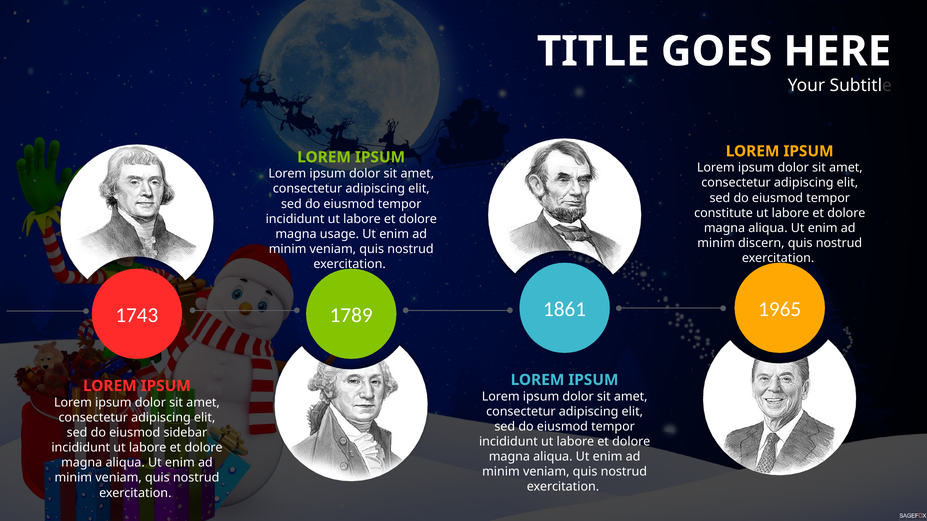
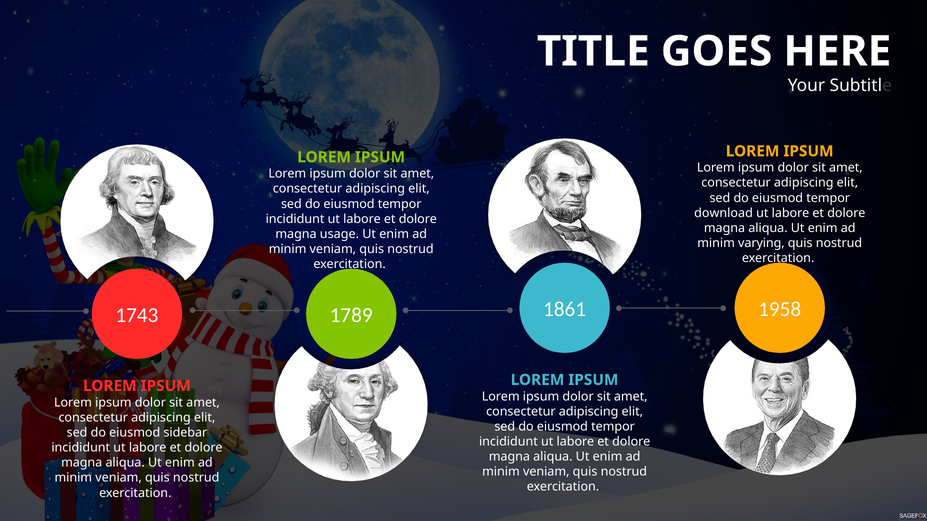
constitute: constitute -> download
discern: discern -> varying
1965: 1965 -> 1958
